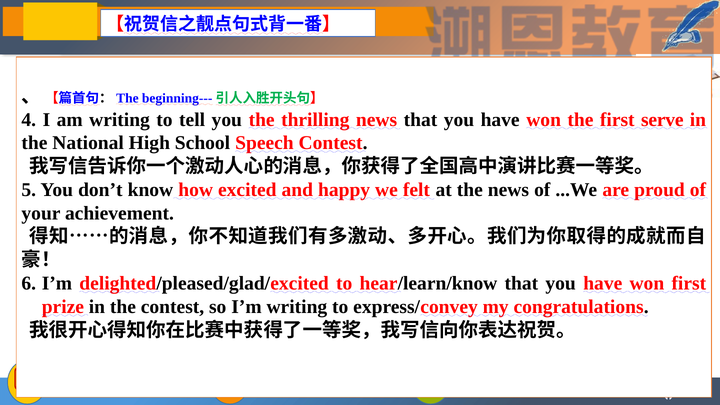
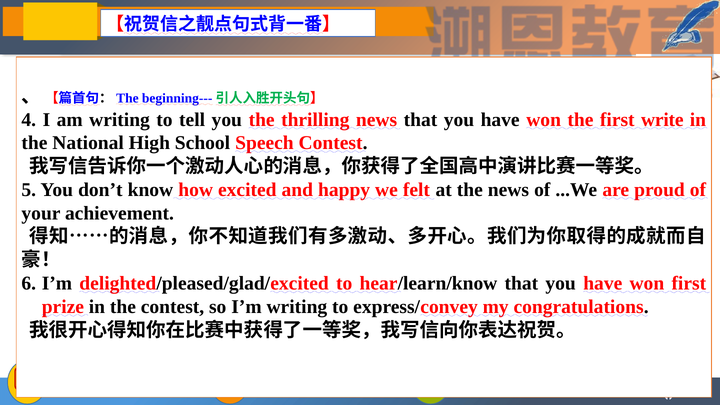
serve: serve -> write
